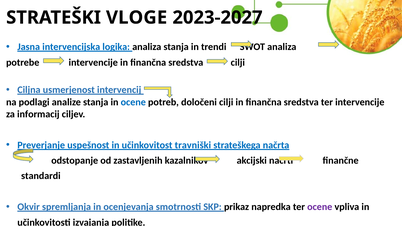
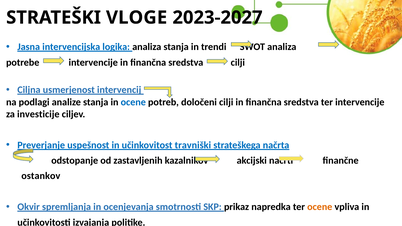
informacij: informacij -> investicije
standardi: standardi -> ostankov
ocene at (320, 207) colour: purple -> orange
